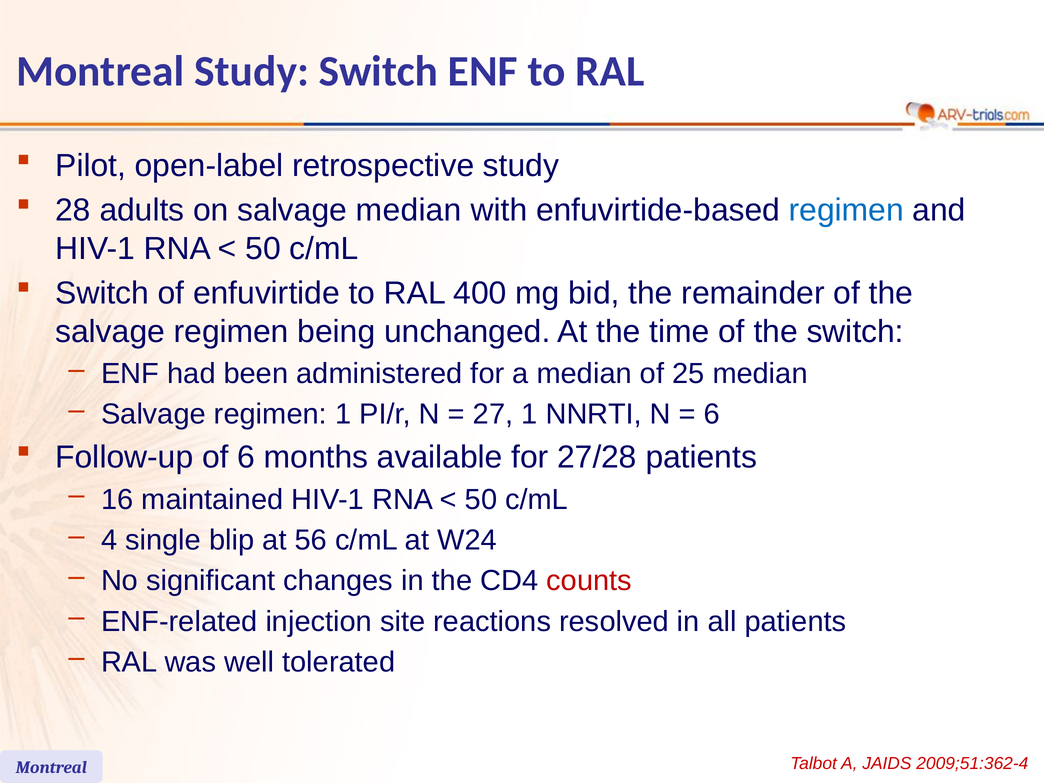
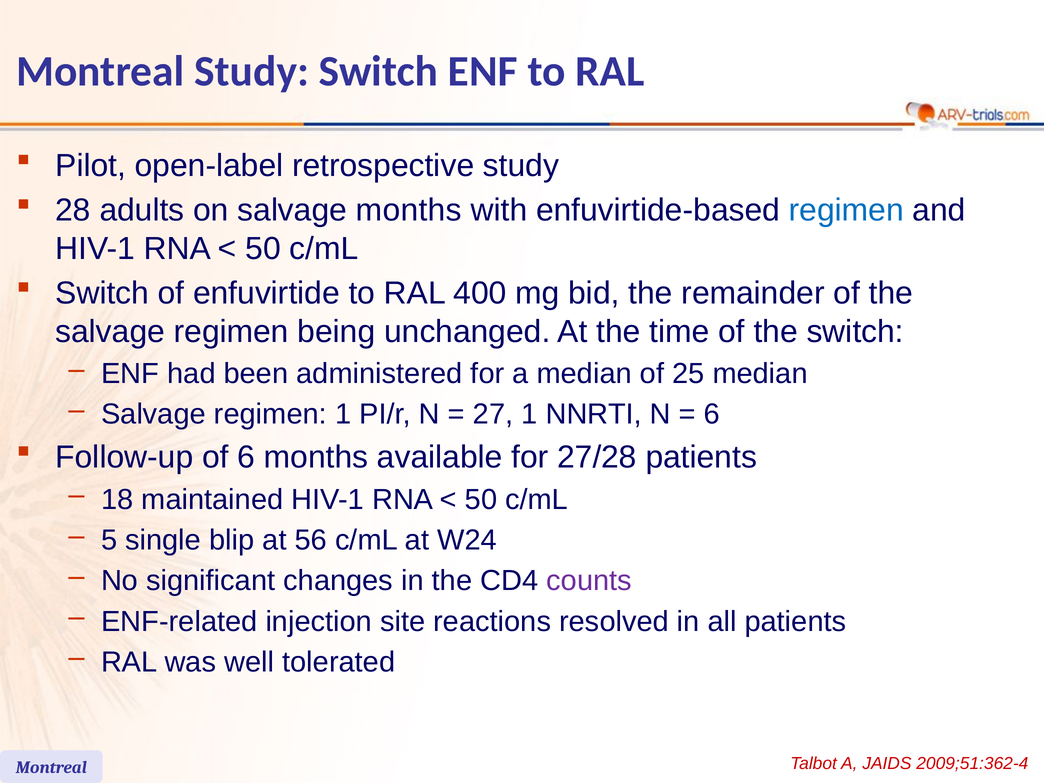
salvage median: median -> months
16: 16 -> 18
4: 4 -> 5
counts colour: red -> purple
